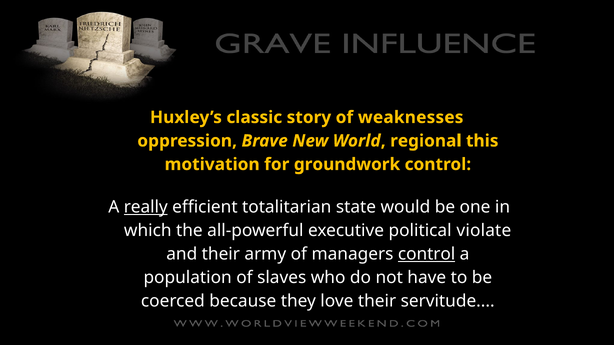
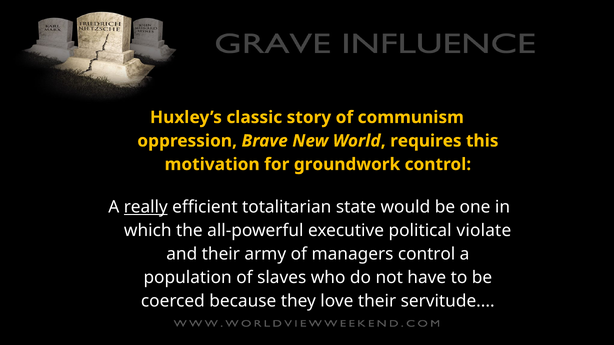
weaknesses: weaknesses -> communism
regional: regional -> requires
control at (427, 254) underline: present -> none
